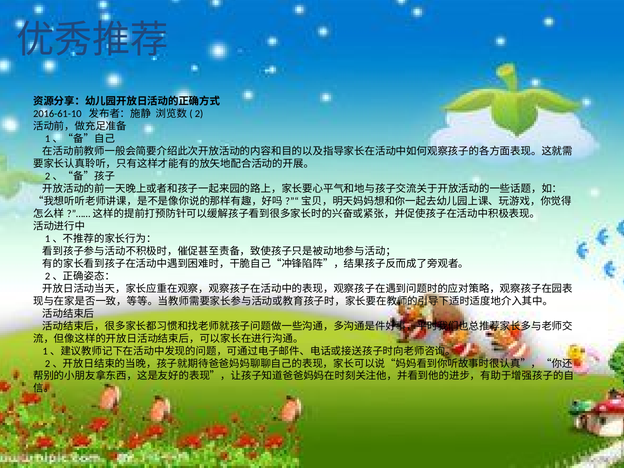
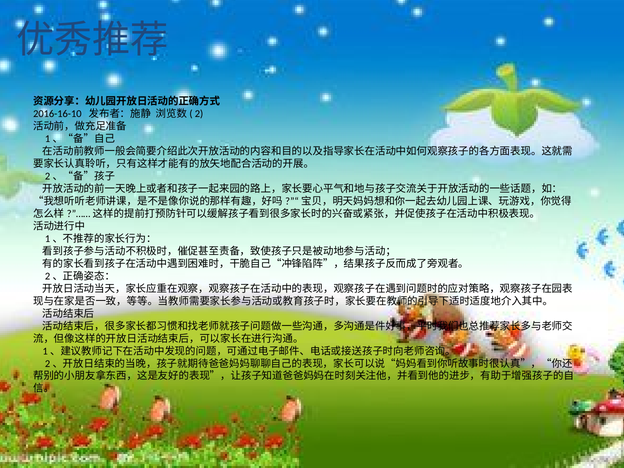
2016-61-10: 2016-61-10 -> 2016-16-10
